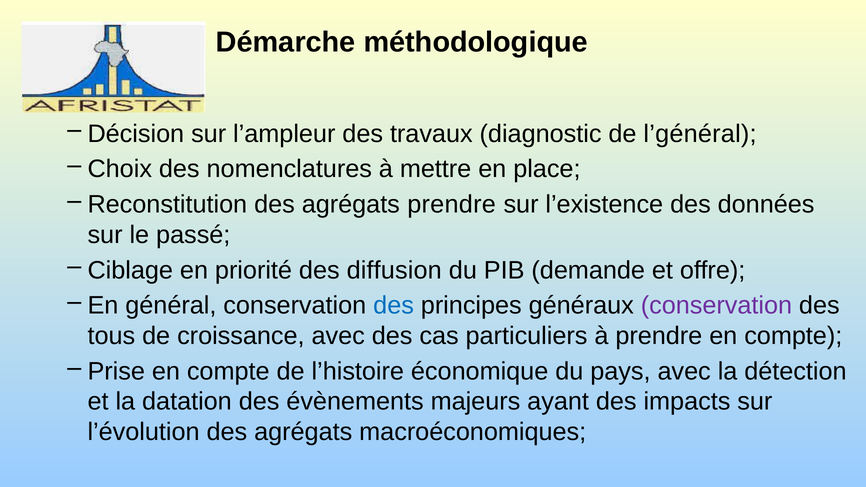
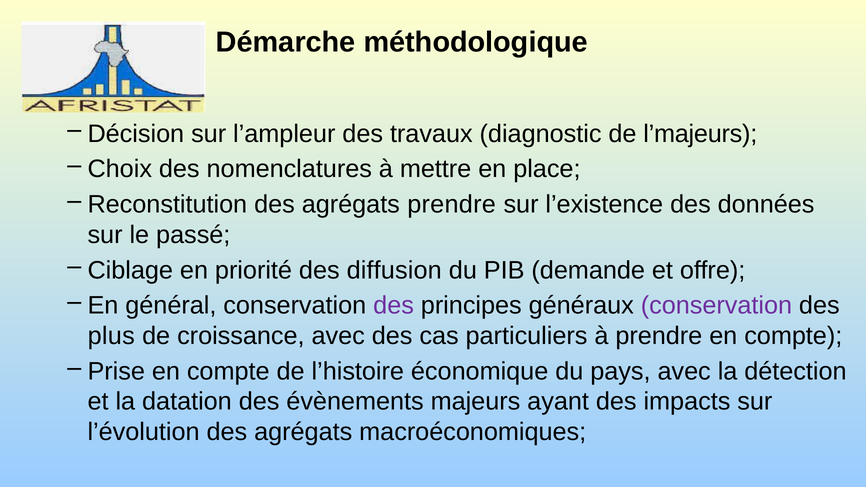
l’général: l’général -> l’majeurs
des at (394, 306) colour: blue -> purple
tous: tous -> plus
